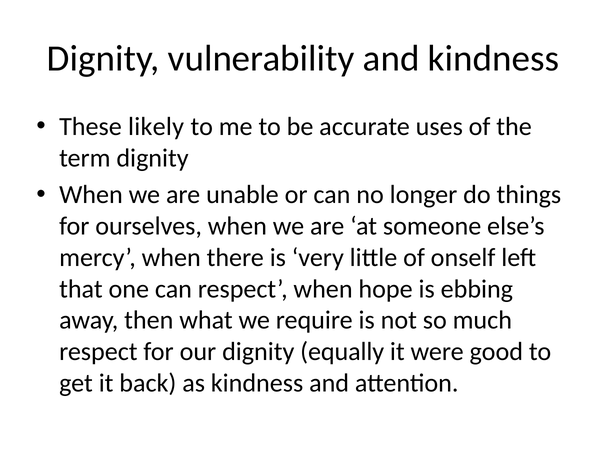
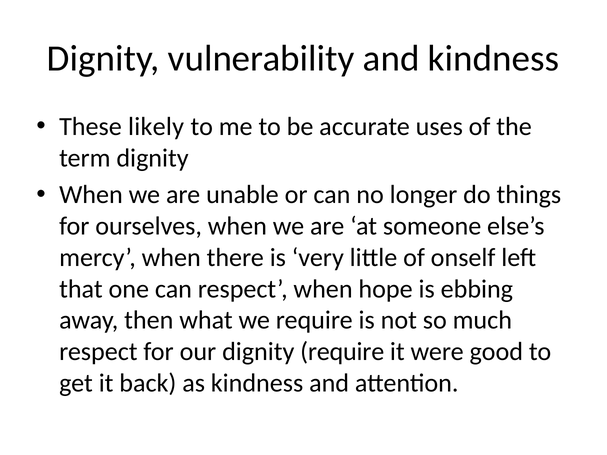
dignity equally: equally -> require
